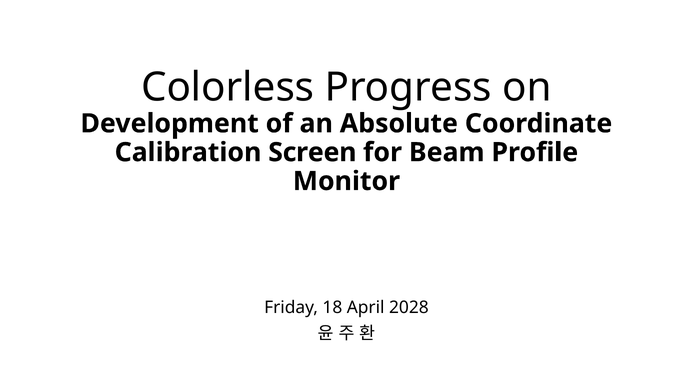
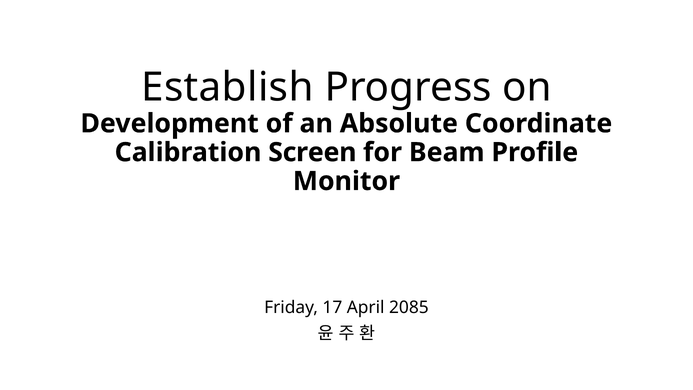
Colorless: Colorless -> Establish
18: 18 -> 17
2028: 2028 -> 2085
